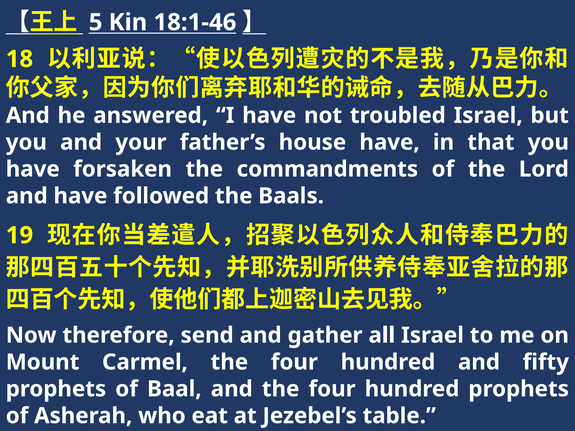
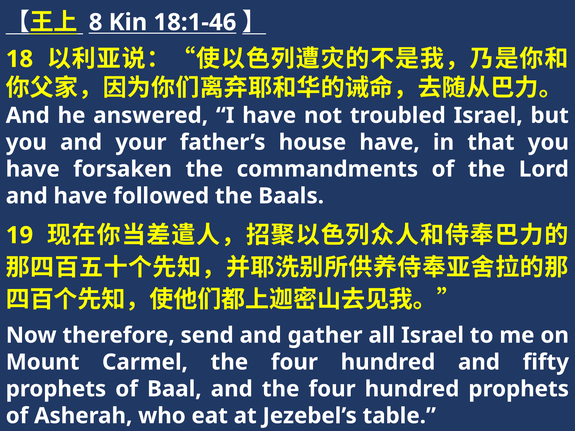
5: 5 -> 8
